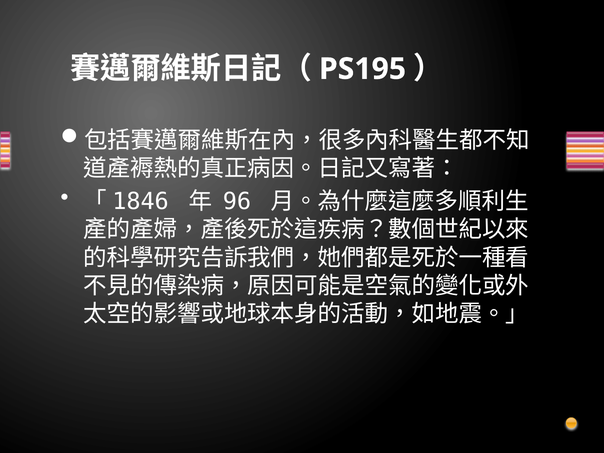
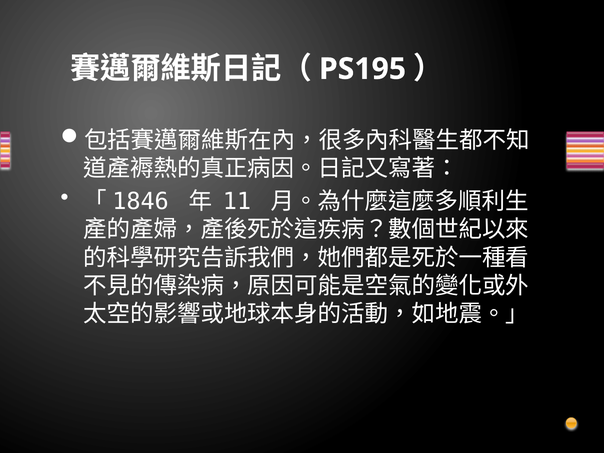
96: 96 -> 11
